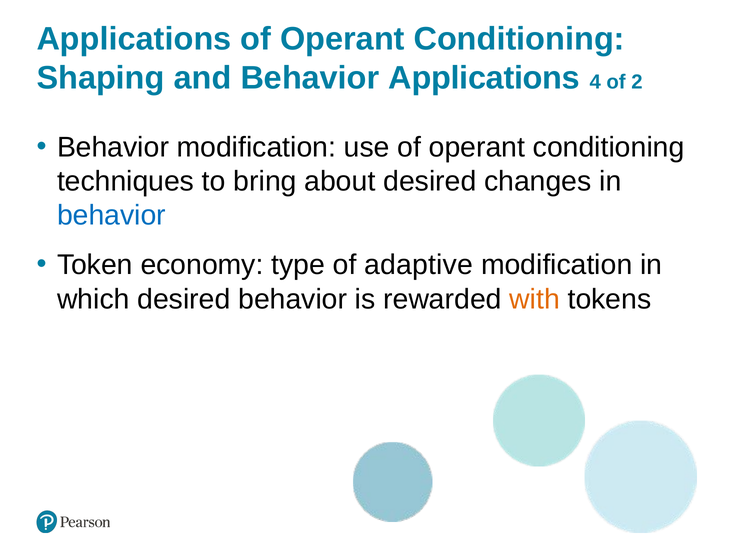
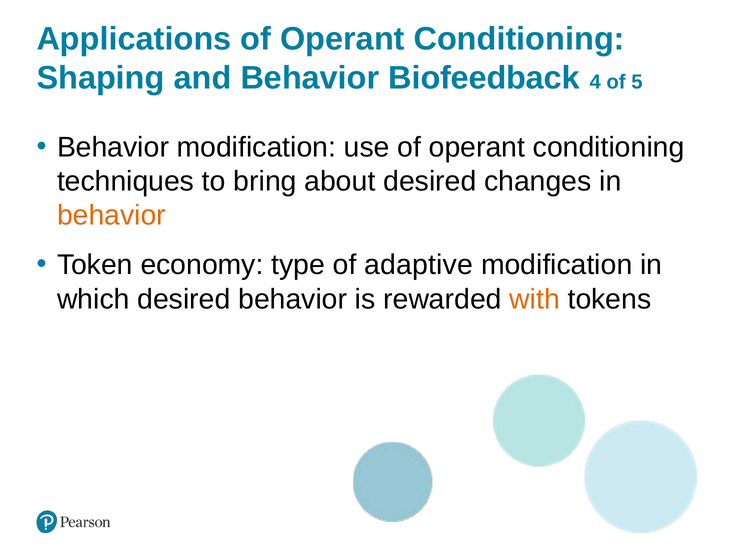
Behavior Applications: Applications -> Biofeedback
2: 2 -> 5
behavior at (111, 215) colour: blue -> orange
